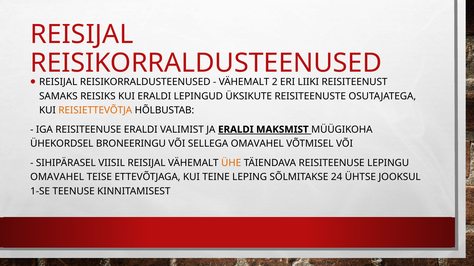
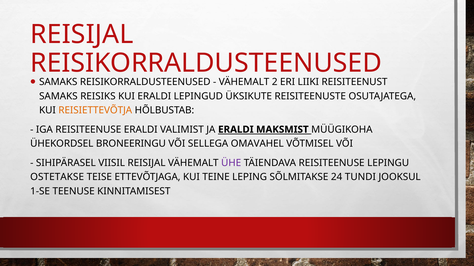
REISIJAL at (58, 82): REISIJAL -> SAMAKS
ÜHE colour: orange -> purple
OMAVAHEL at (57, 177): OMAVAHEL -> OSTETAKSE
ÜHTSE: ÜHTSE -> TUNDI
